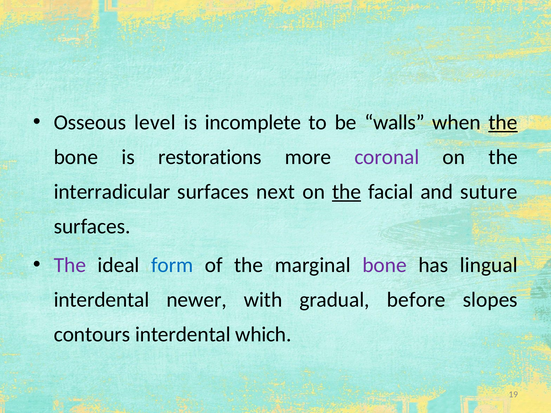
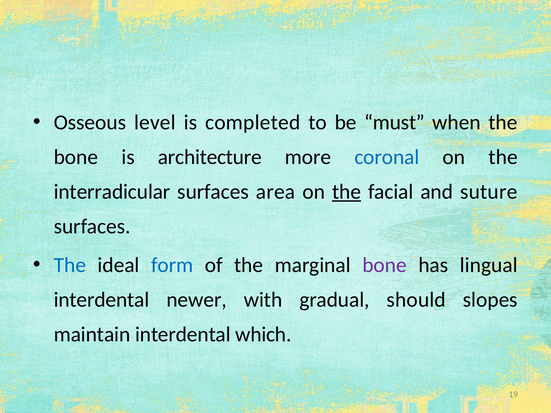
incomplete: incomplete -> completed
walls: walls -> must
the at (503, 123) underline: present -> none
restorations: restorations -> architecture
coronal colour: purple -> blue
next: next -> area
The at (70, 265) colour: purple -> blue
before: before -> should
contours: contours -> maintain
